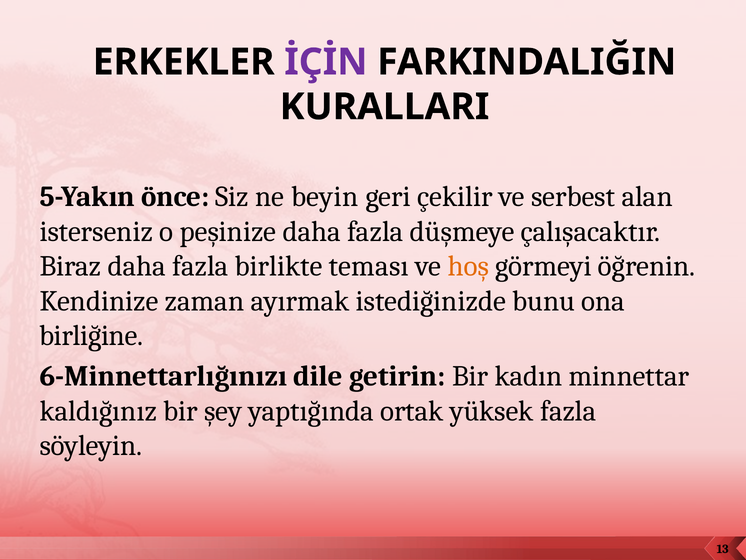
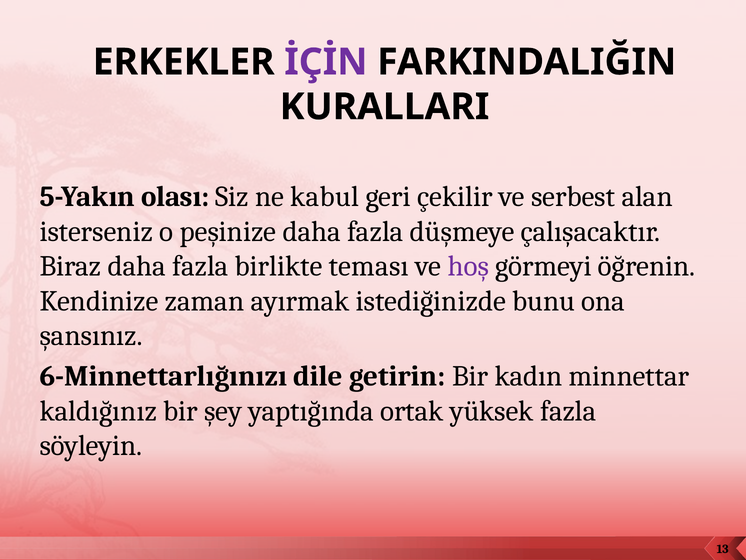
önce: önce -> olası
beyin: beyin -> kabul
hoş colour: orange -> purple
birliğine: birliğine -> şansınız
